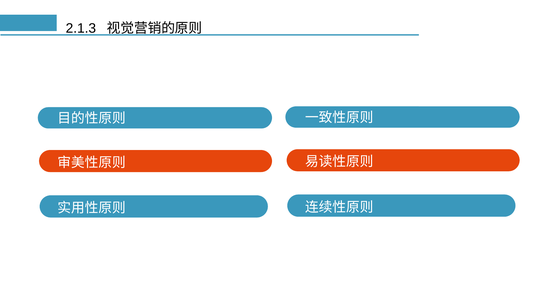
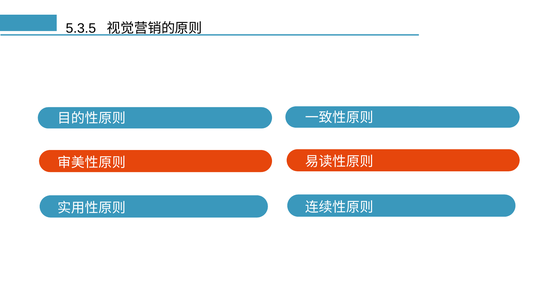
2.1.3: 2.1.3 -> 5.3.5
